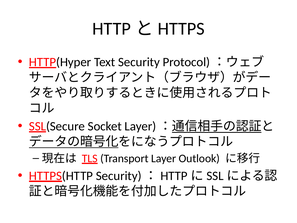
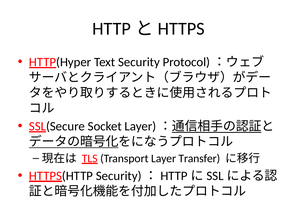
Outlook: Outlook -> Transfer
